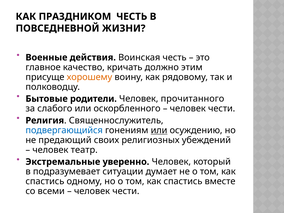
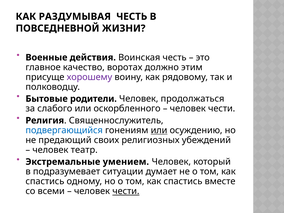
ПРАЗДНИКОМ: ПРАЗДНИКОМ -> РАЗДУМЫВАЯ
кричать: кричать -> воротах
хорошему colour: orange -> purple
прочитанного: прочитанного -> продолжаться
уверенно: уверенно -> умением
чести at (126, 191) underline: none -> present
